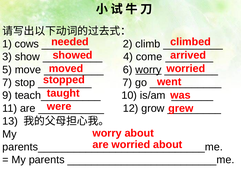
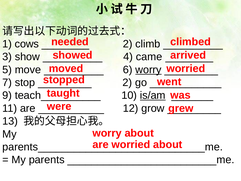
come: come -> came
7 at (127, 82): 7 -> 2
is/am underline: none -> present
